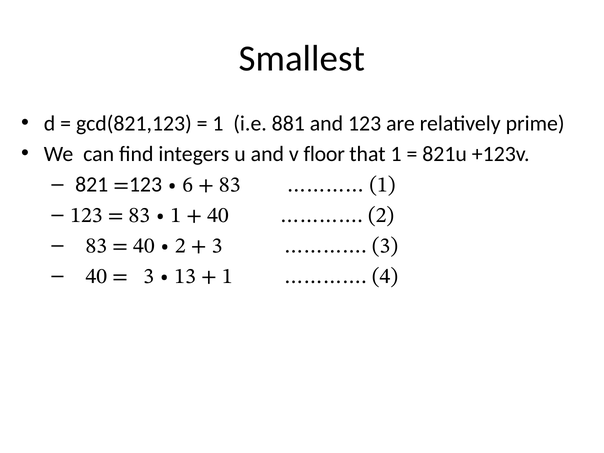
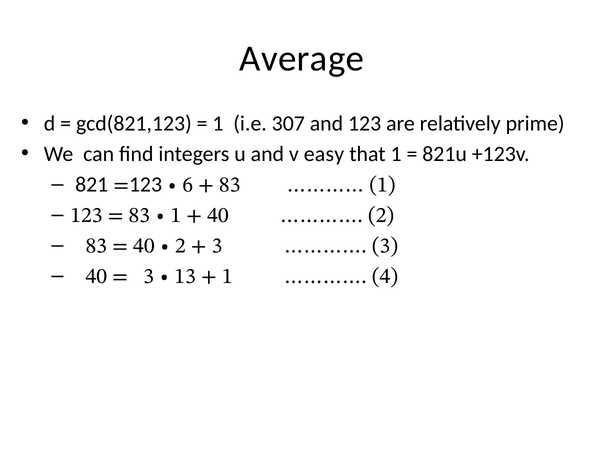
Smallest: Smallest -> Average
881: 881 -> 307
floor: floor -> easy
